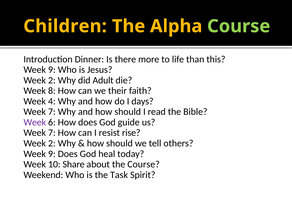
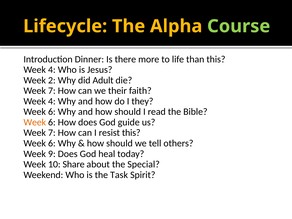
Children: Children -> Lifecycle
9 at (52, 70): 9 -> 4
8 at (52, 91): 8 -> 7
days: days -> they
7 at (52, 112): 7 -> 6
Week at (35, 122) colour: purple -> orange
resist rise: rise -> this
2 at (52, 143): 2 -> 6
the Course: Course -> Special
